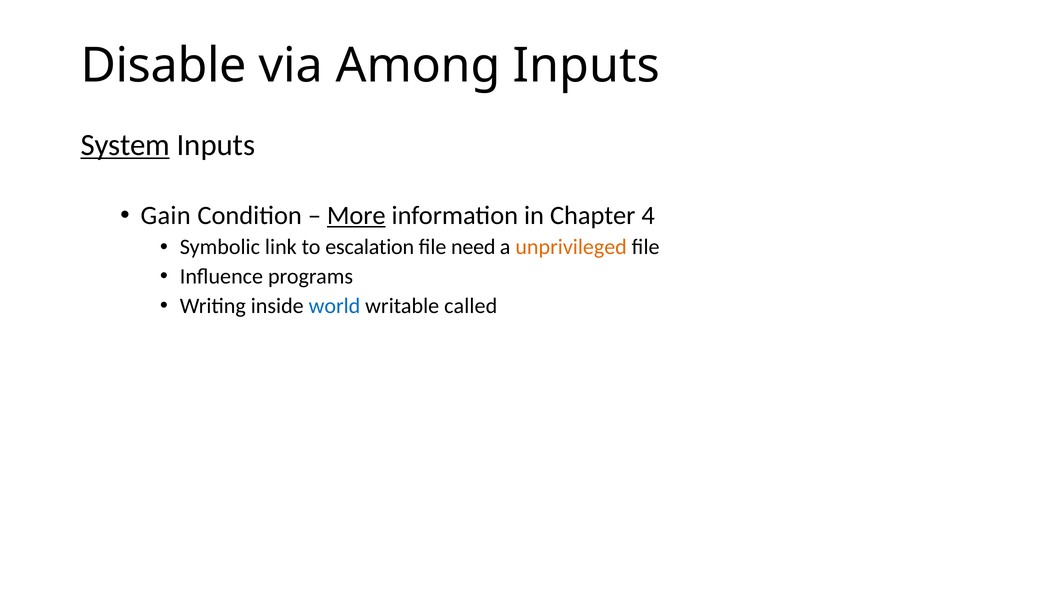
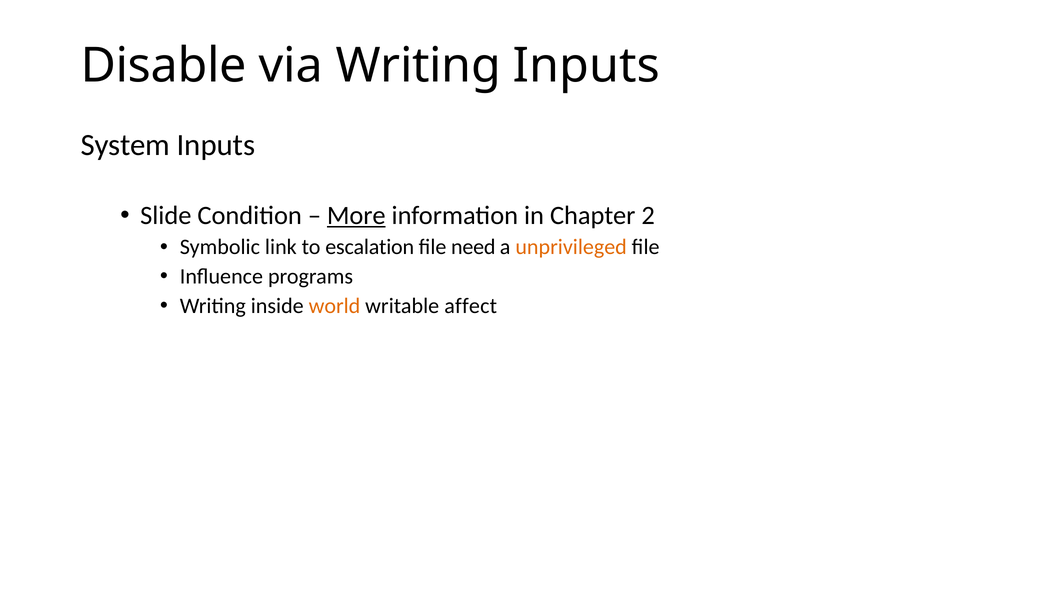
via Among: Among -> Writing
System underline: present -> none
Gain: Gain -> Slide
4: 4 -> 2
world colour: blue -> orange
called: called -> affect
